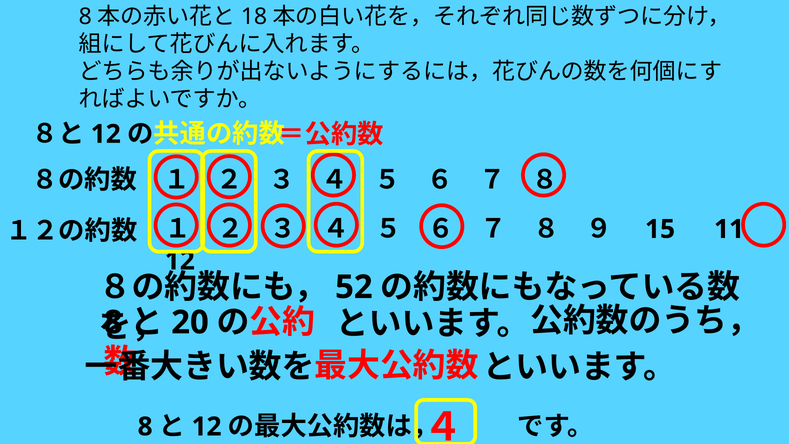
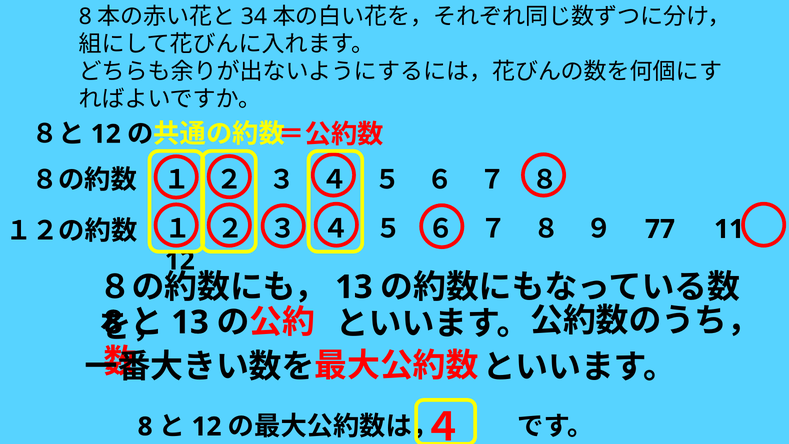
18: 18 -> 34
15: 15 -> 77
52 at (354, 287): 52 -> 13
20 at (190, 322): 20 -> 13
